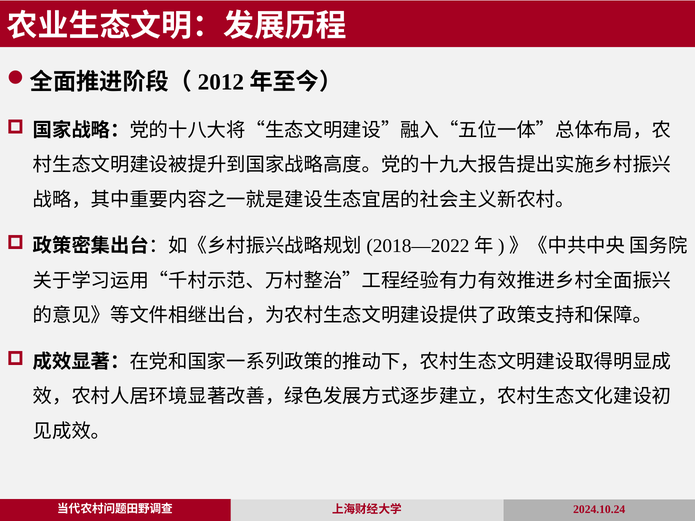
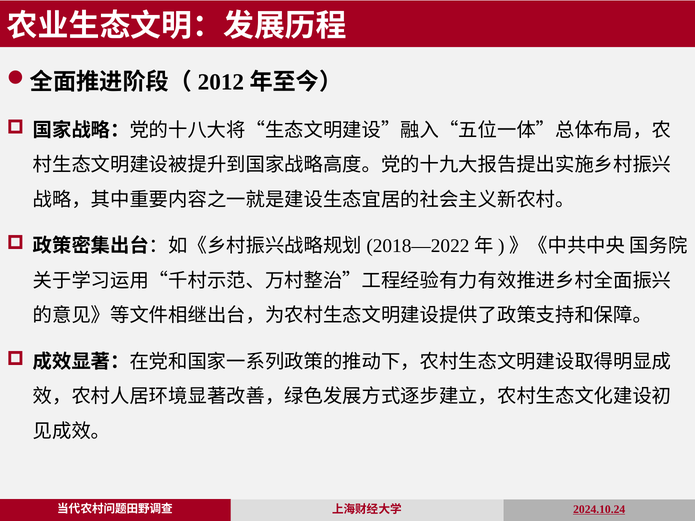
2024.10.24 underline: none -> present
